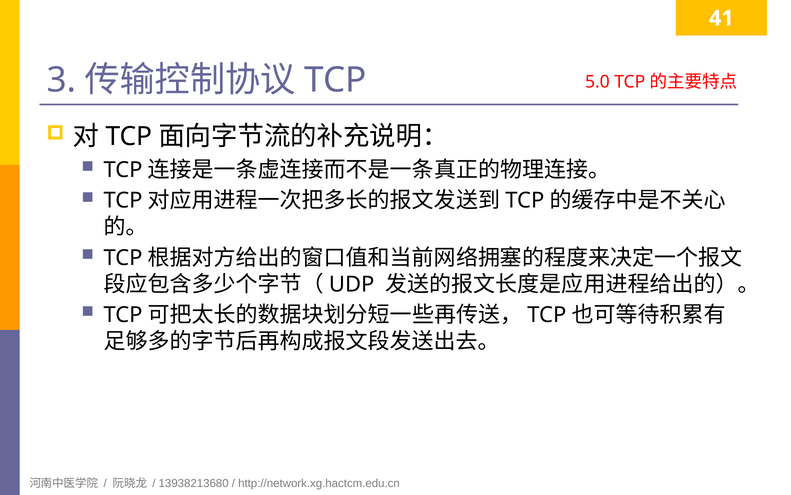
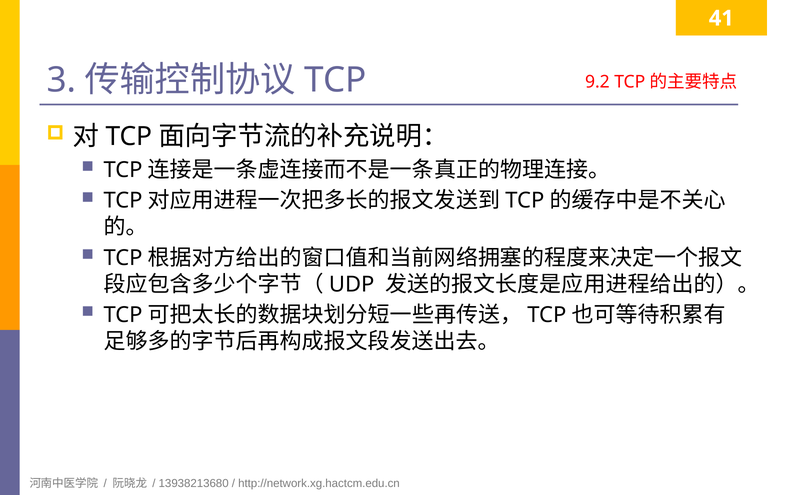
5.0: 5.0 -> 9.2
